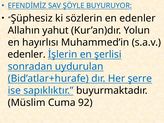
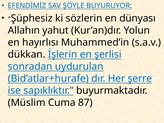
en edenler: edenler -> dünyası
edenler at (27, 54): edenler -> dükkan
92: 92 -> 87
